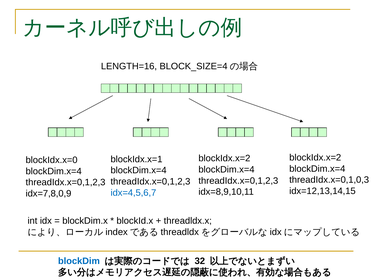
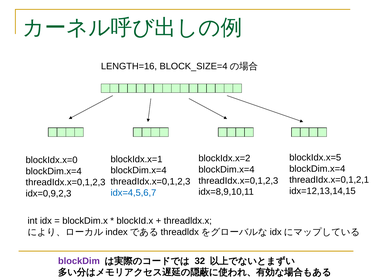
blockIdx.x=2 at (315, 158): blockIdx.x=2 -> blockIdx.x=5
threadIdx.x=0,1,0,3: threadIdx.x=0,1,0,3 -> threadIdx.x=0,1,2,1
idx=7,8,0,9: idx=7,8,0,9 -> idx=0,9,2,3
blockDim colour: blue -> purple
